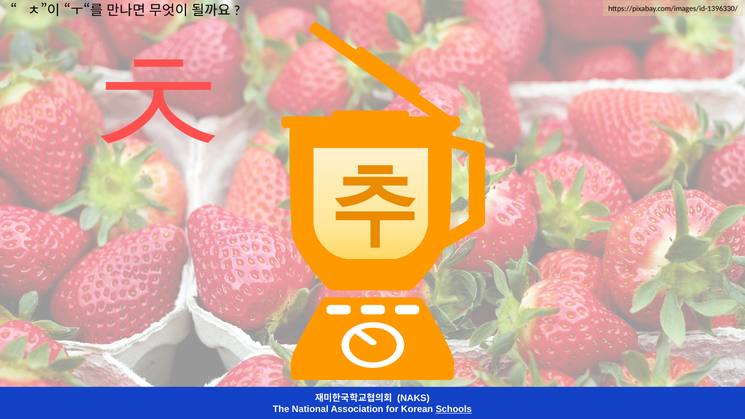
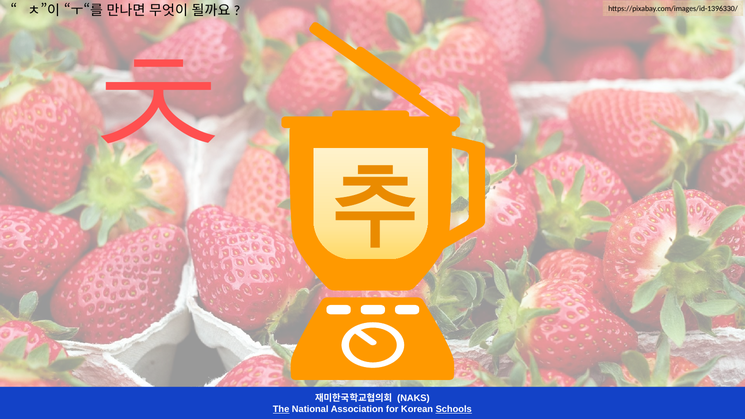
The underline: none -> present
